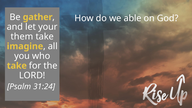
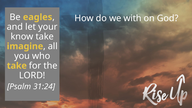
gather: gather -> eagles
able: able -> with
them: them -> know
